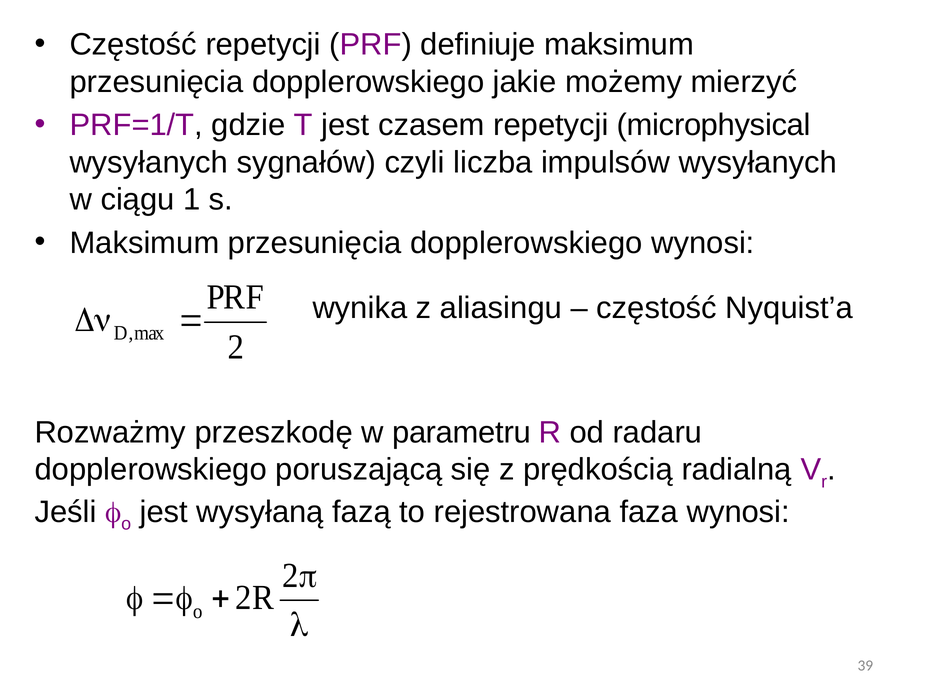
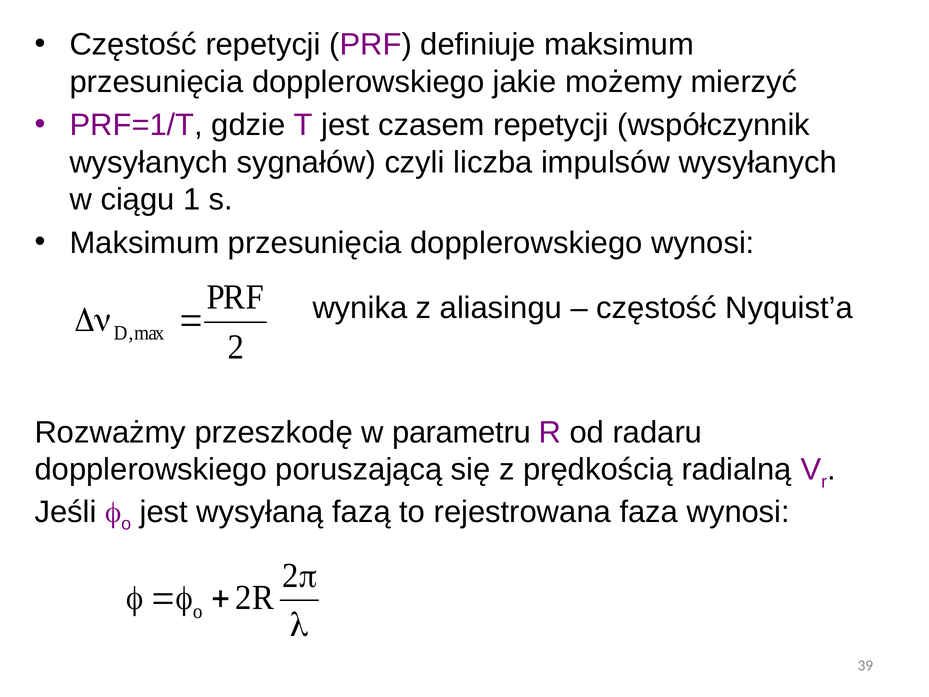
microphysical: microphysical -> współczynnik
